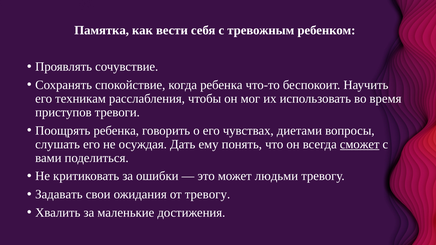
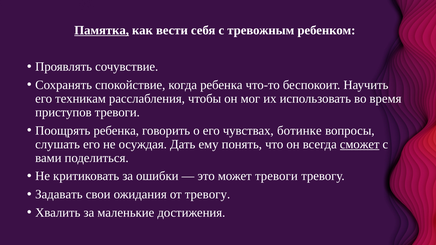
Памятка underline: none -> present
диетами: диетами -> ботинке
может людьми: людьми -> тревоги
